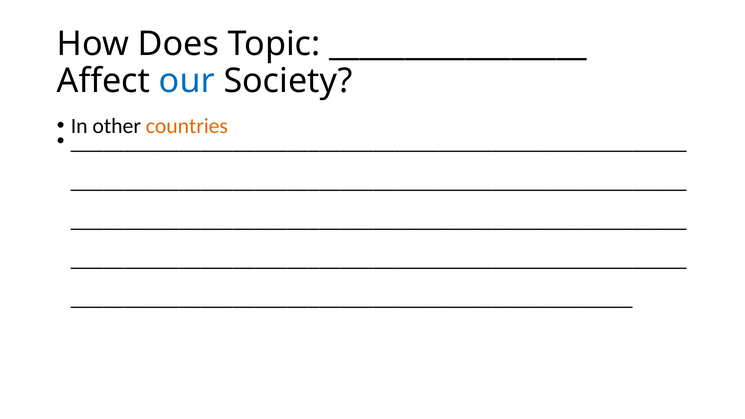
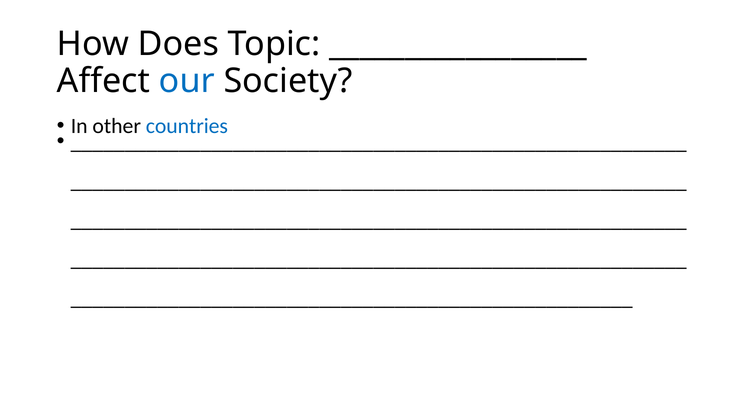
countries colour: orange -> blue
